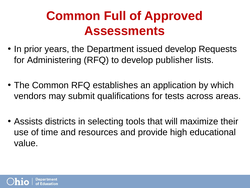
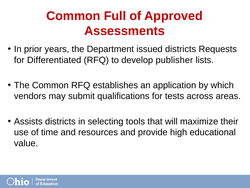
issued develop: develop -> districts
Administering: Administering -> Differentiated
